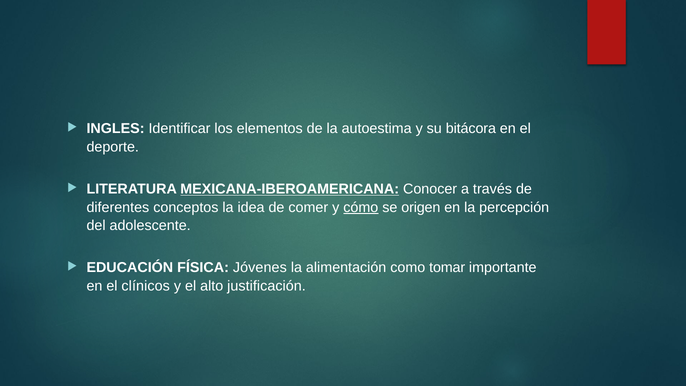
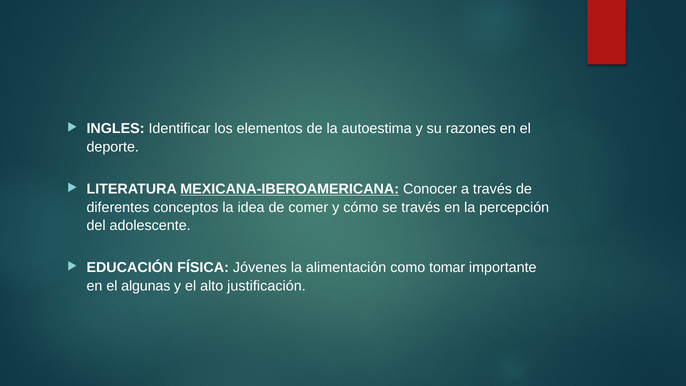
bitácora: bitácora -> razones
cómo underline: present -> none
se origen: origen -> través
clínicos: clínicos -> algunas
